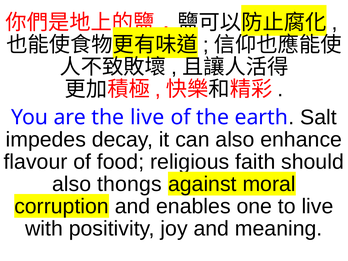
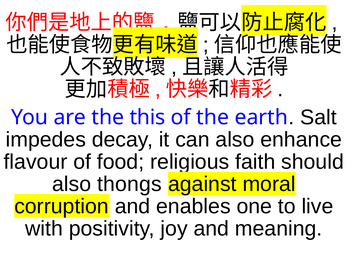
the live: live -> this
